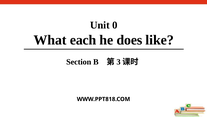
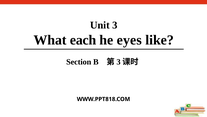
Unit 0: 0 -> 3
does: does -> eyes
